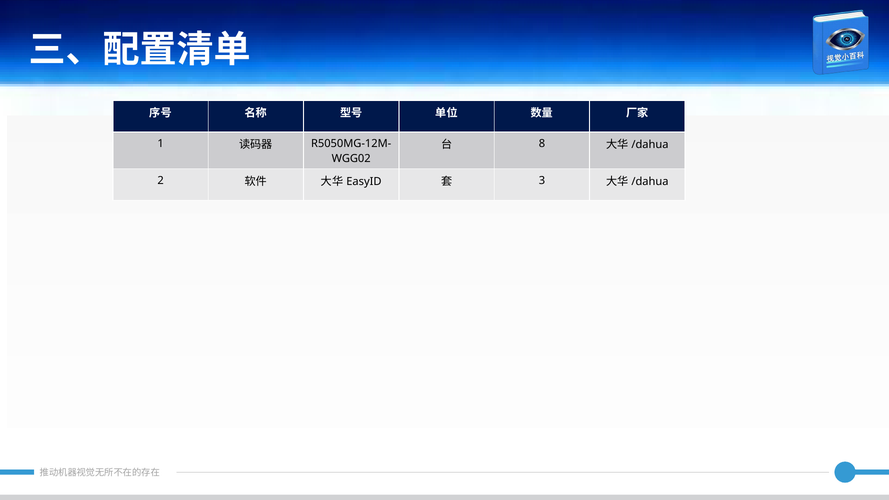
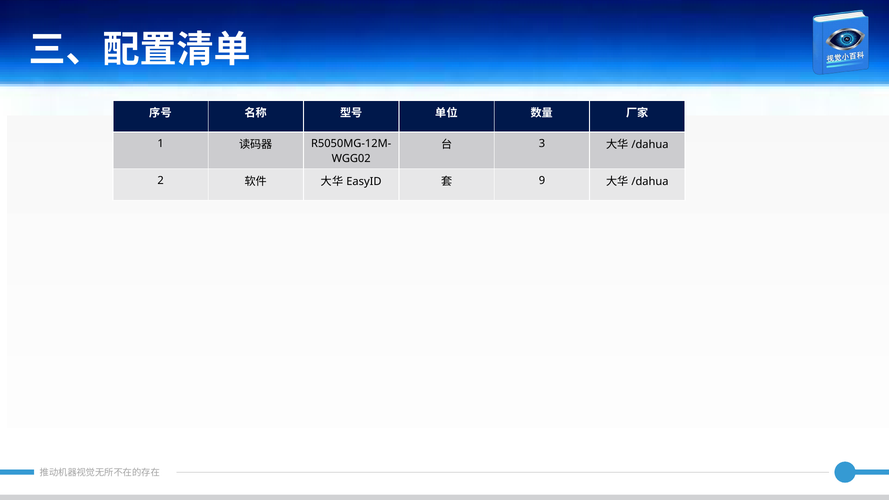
8: 8 -> 3
3: 3 -> 9
